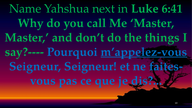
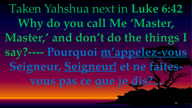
Name: Name -> Taken
6:41: 6:41 -> 6:42
Seigneur at (90, 66) underline: none -> present
